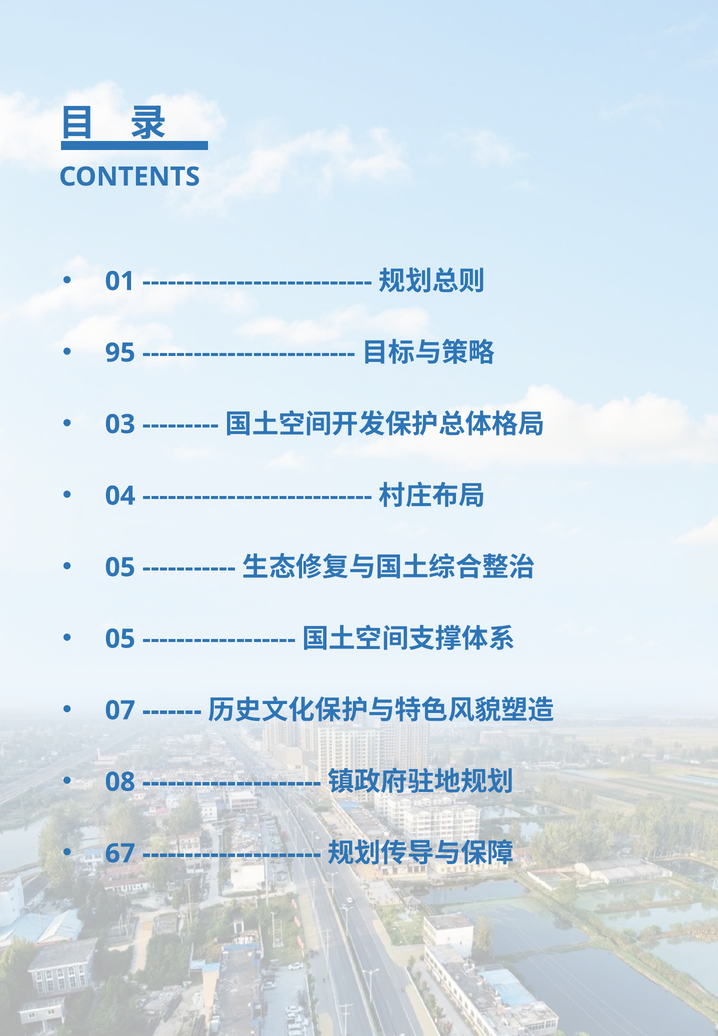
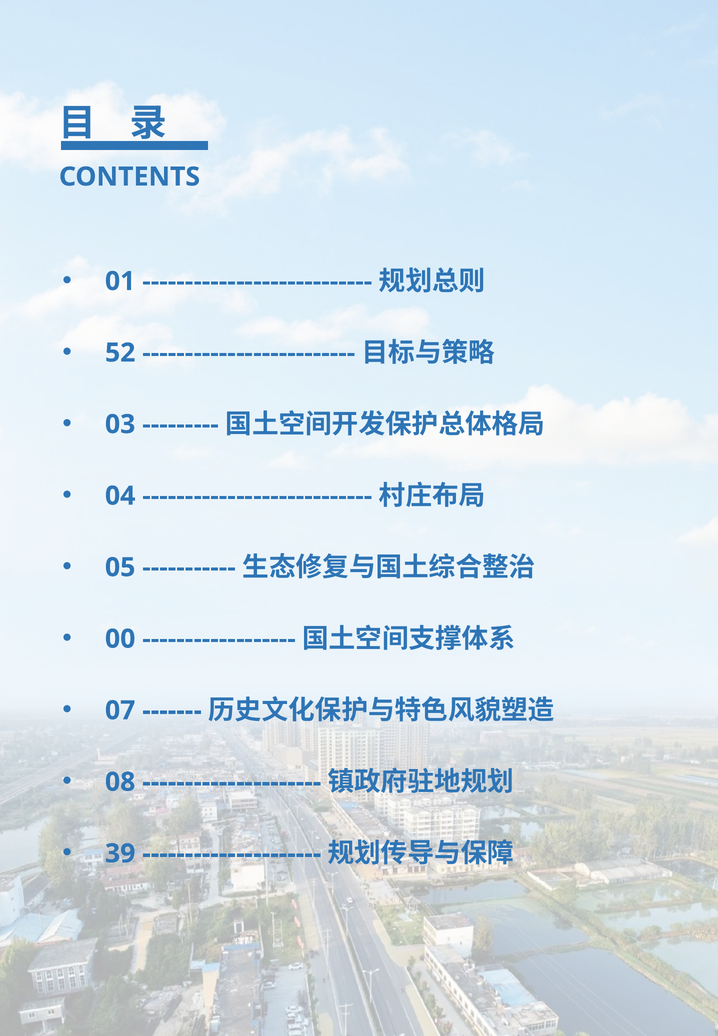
95: 95 -> 52
05 at (120, 640): 05 -> 00
67: 67 -> 39
